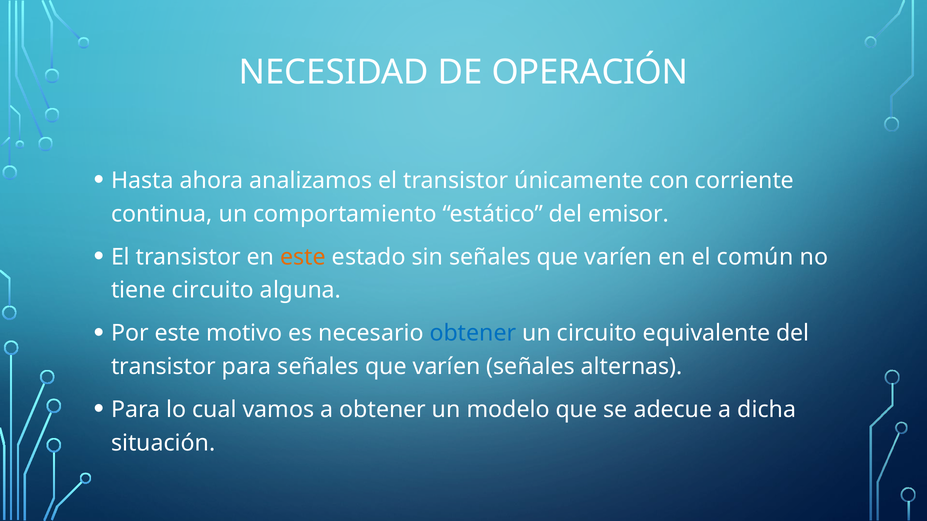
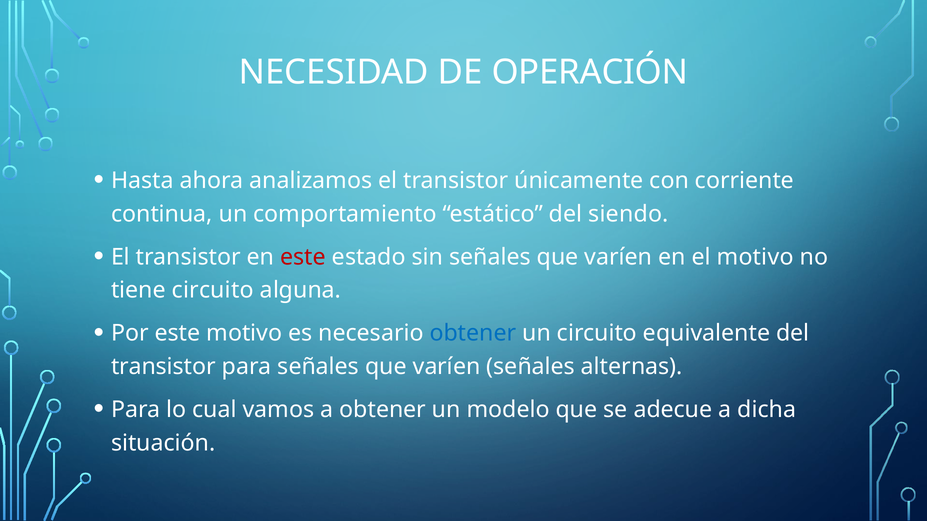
emisor: emisor -> siendo
este at (303, 257) colour: orange -> red
el común: común -> motivo
